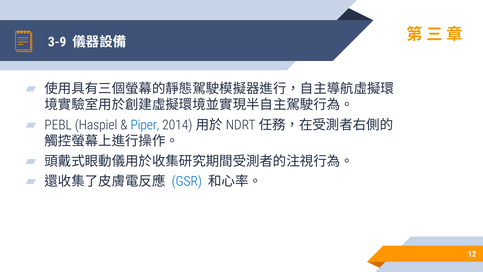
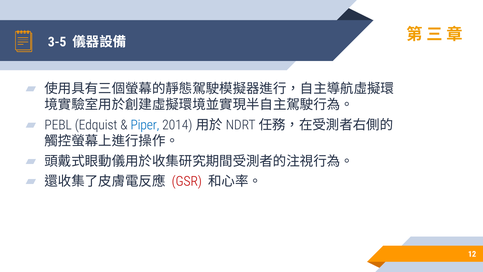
3-9: 3-9 -> 3-5
Haspiel: Haspiel -> Edquist
GSR colour: blue -> red
